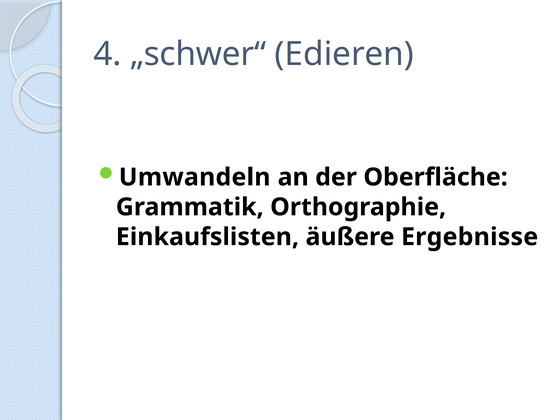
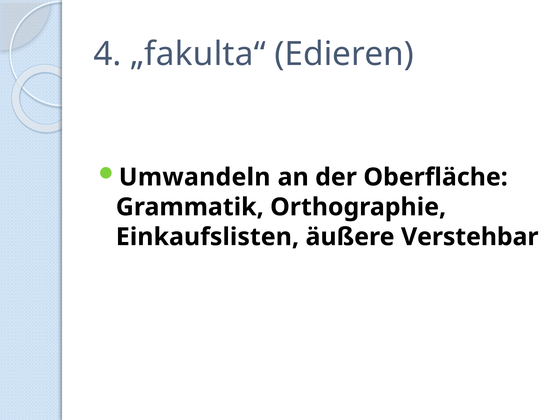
„schwer“: „schwer“ -> „fakulta“
Ergebnisse: Ergebnisse -> Verstehbar
